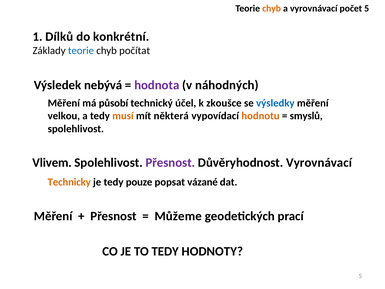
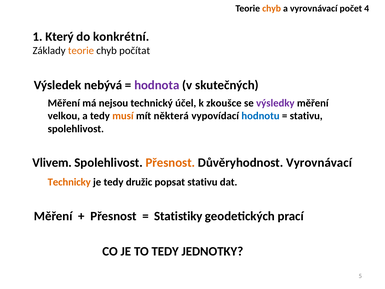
počet 5: 5 -> 4
Dílků: Dílků -> Který
teorie at (81, 51) colour: blue -> orange
náhodných: náhodných -> skutečných
působí: působí -> nejsou
výsledky colour: blue -> purple
hodnotu colour: orange -> blue
smyslů at (306, 116): smyslů -> stativu
Přesnost at (170, 163) colour: purple -> orange
pouze: pouze -> družic
popsat vázané: vázané -> stativu
Můžeme: Můžeme -> Statistiky
HODNOTY: HODNOTY -> JEDNOTKY
